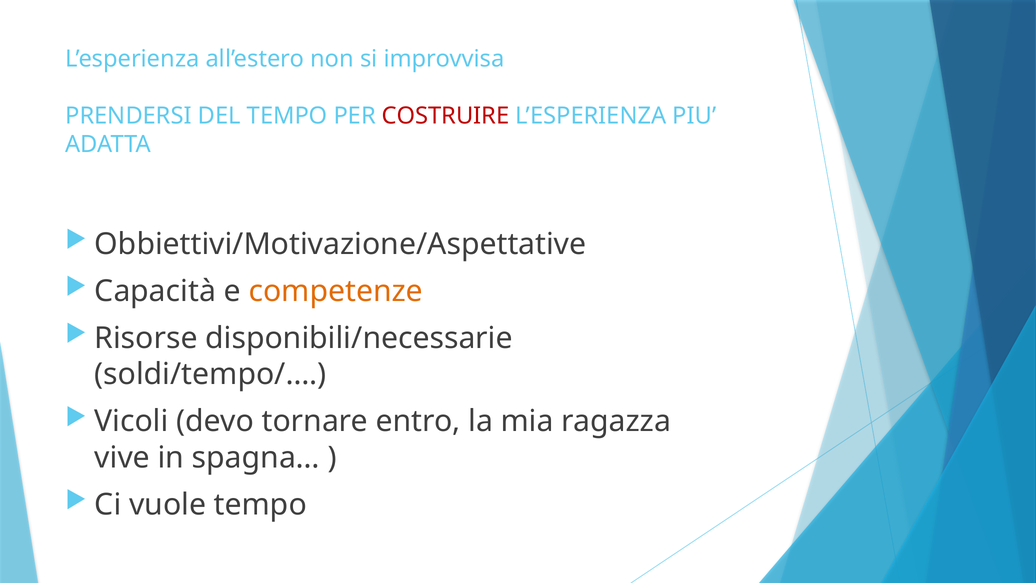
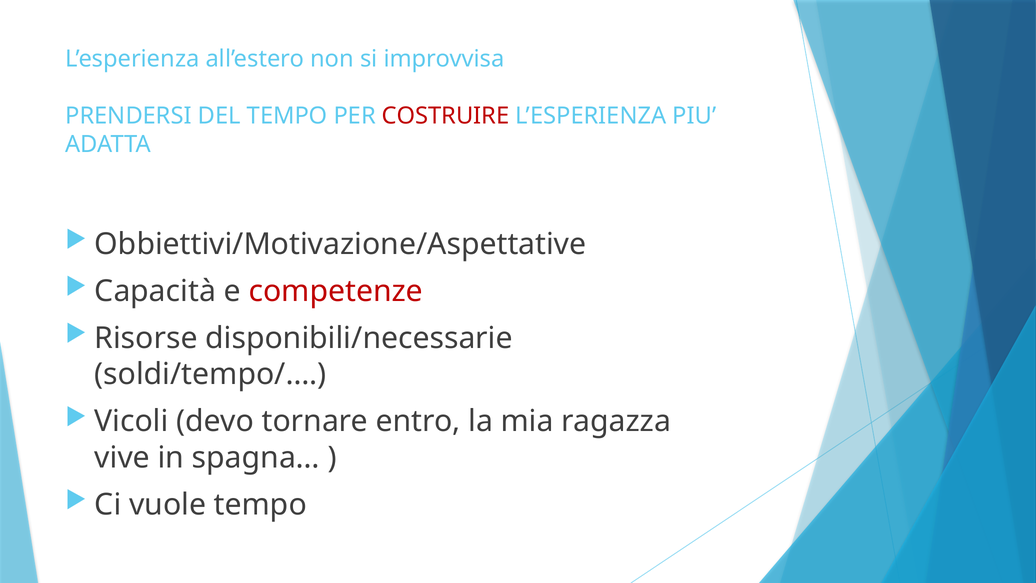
competenze colour: orange -> red
